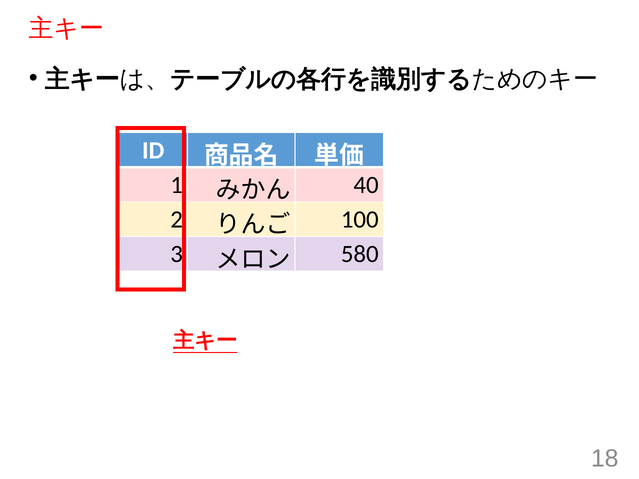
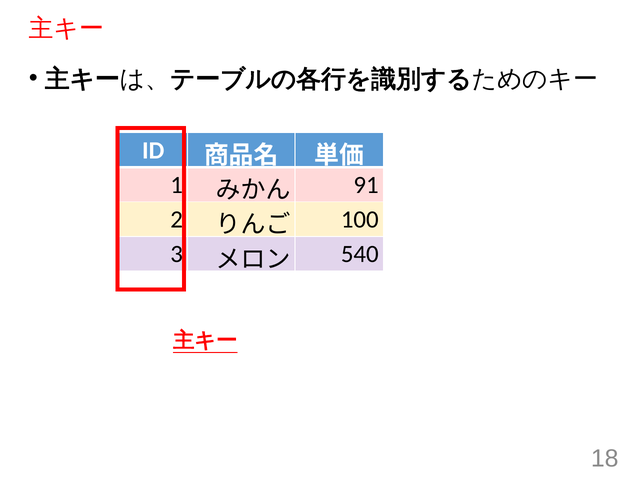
40: 40 -> 91
580: 580 -> 540
